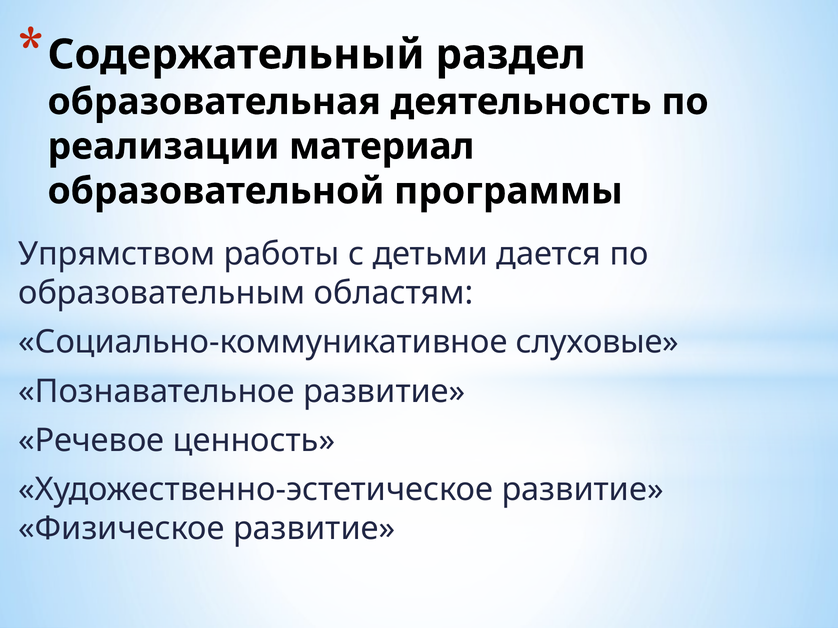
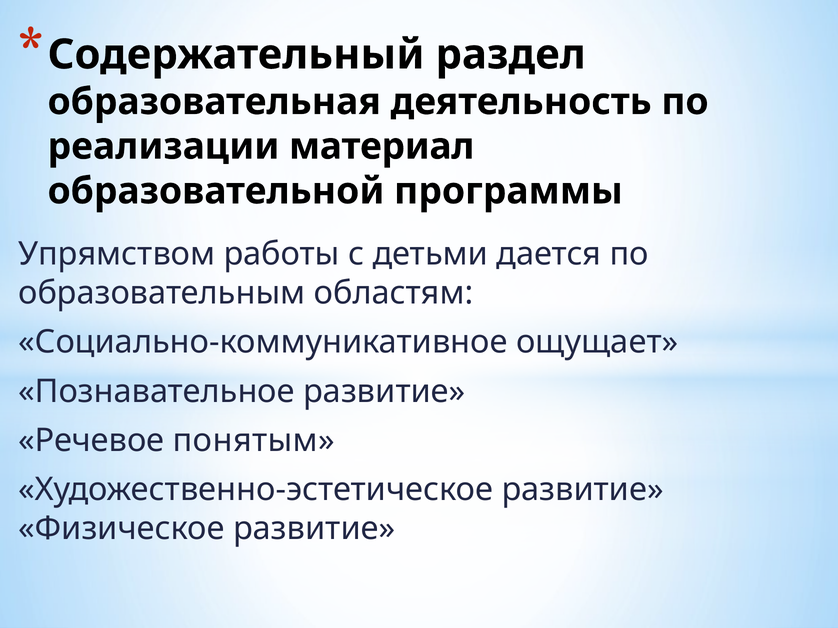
слуховые: слуховые -> ощущает
ценность: ценность -> понятым
